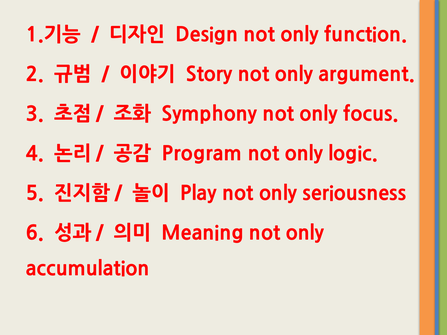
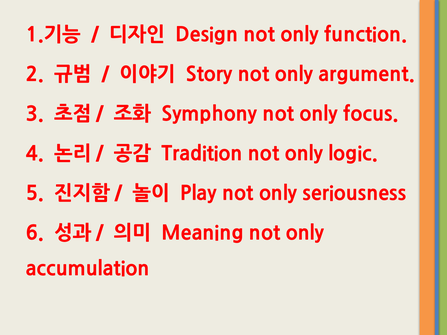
Program: Program -> Tradition
